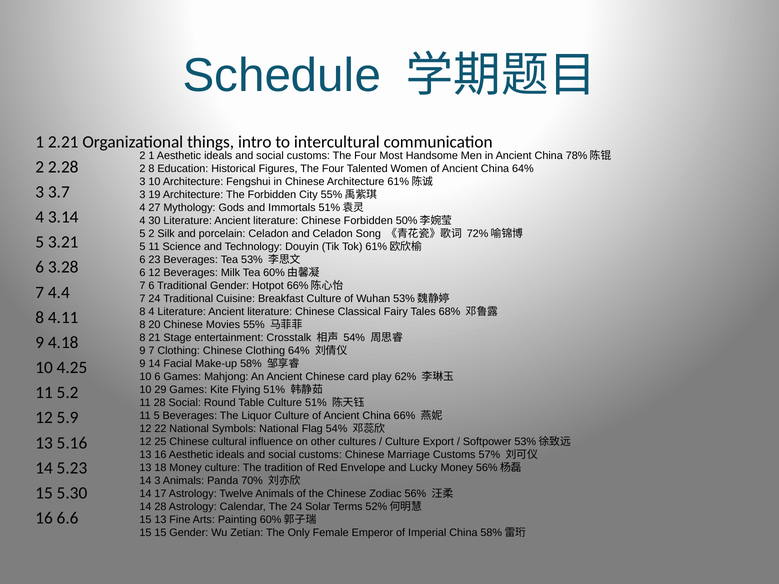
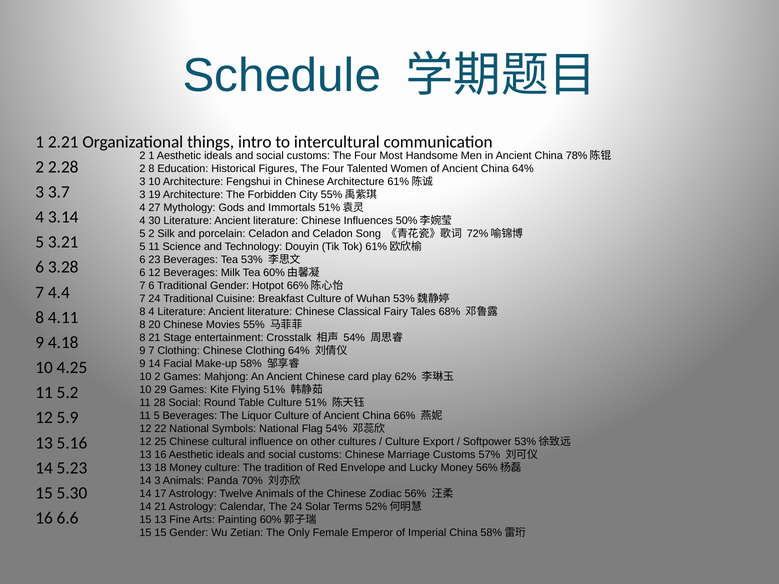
Chinese Forbidden: Forbidden -> Influences
10 6: 6 -> 2
14 28: 28 -> 21
